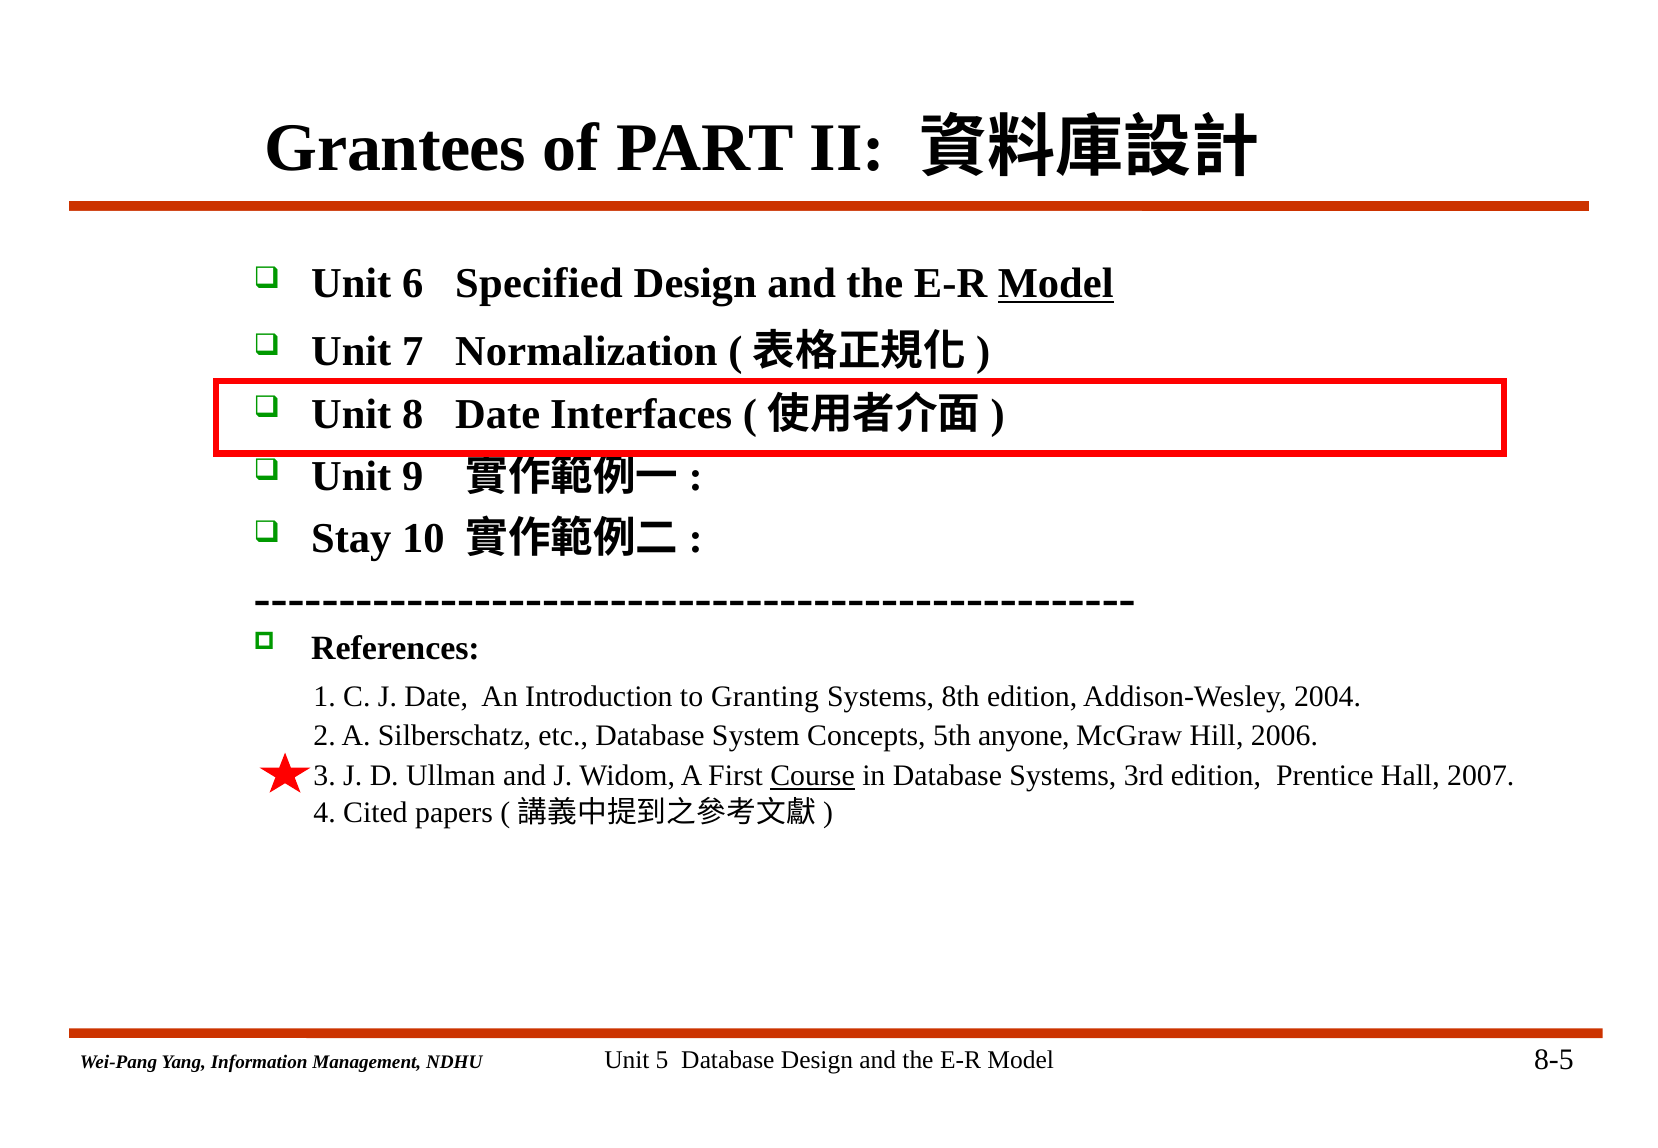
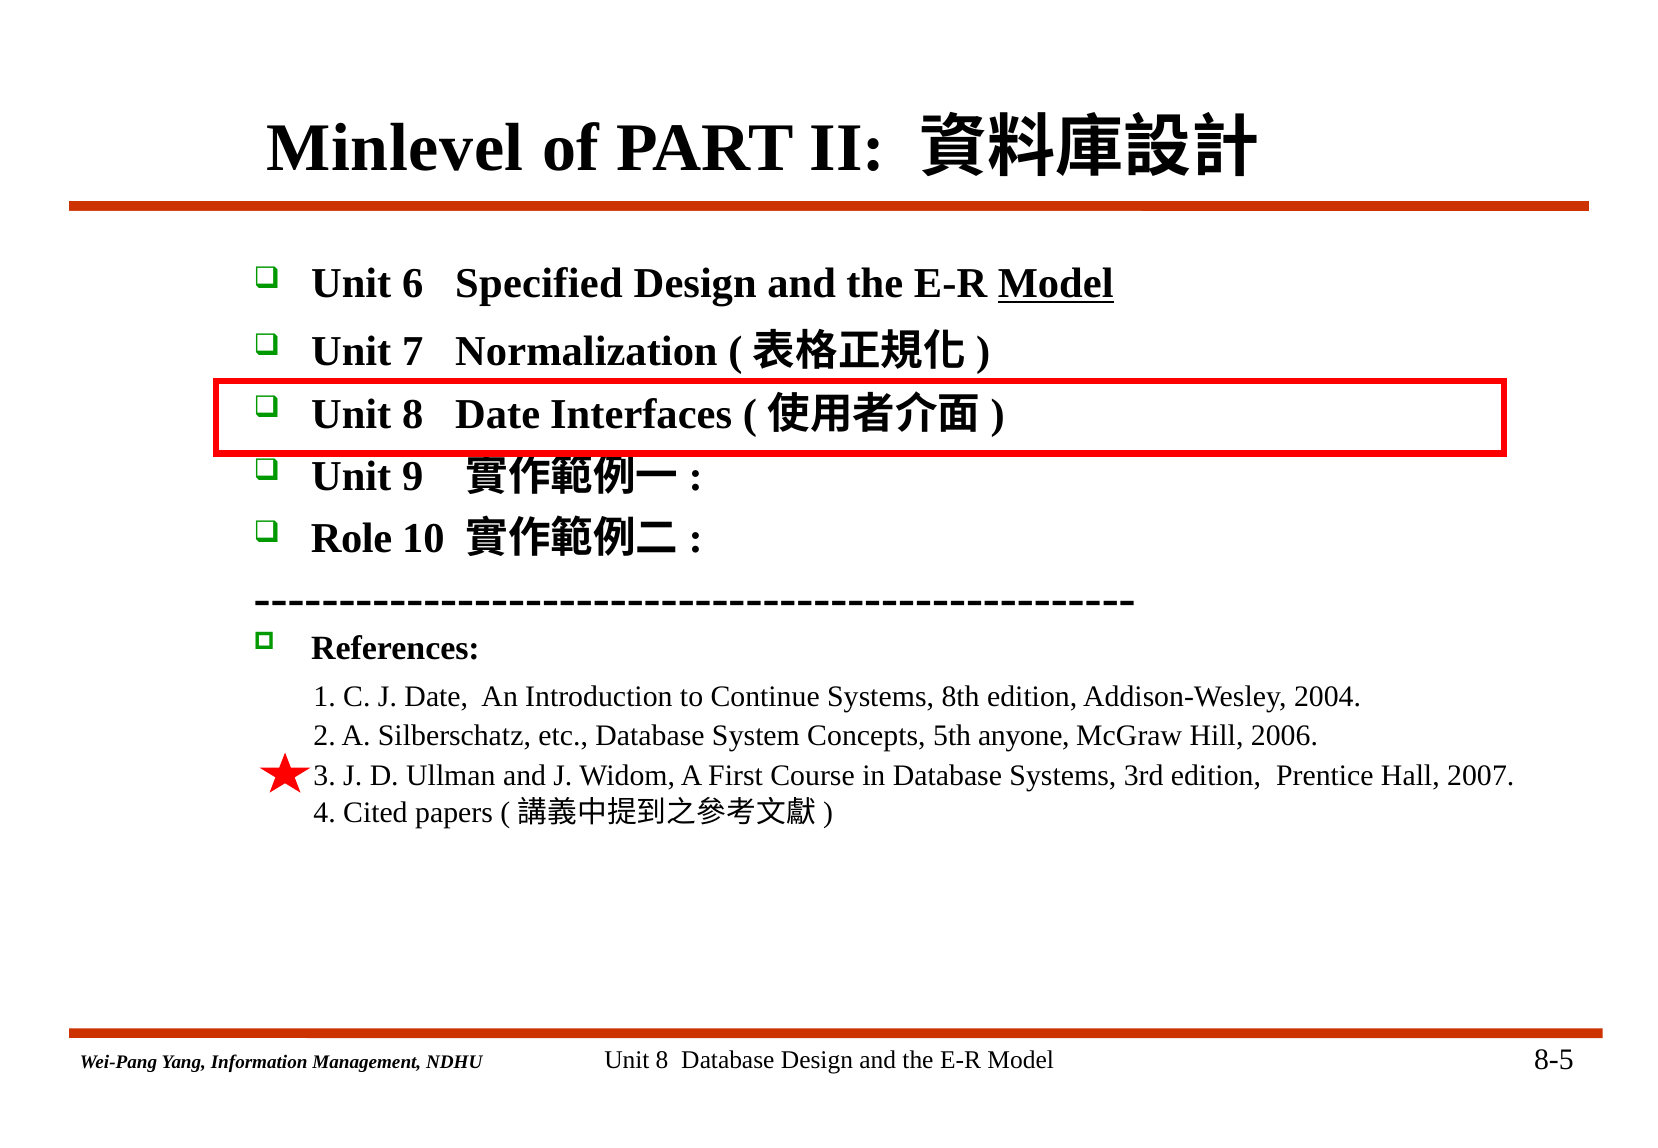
Grantees: Grantees -> Minlevel
Stay: Stay -> Role
Granting: Granting -> Continue
Course underline: present -> none
5 at (662, 1060): 5 -> 8
